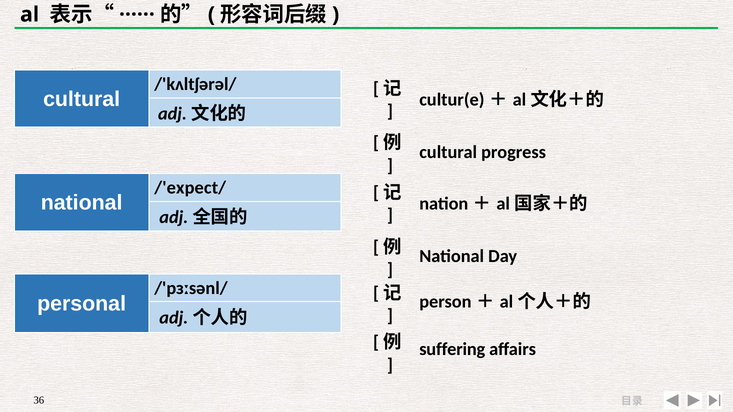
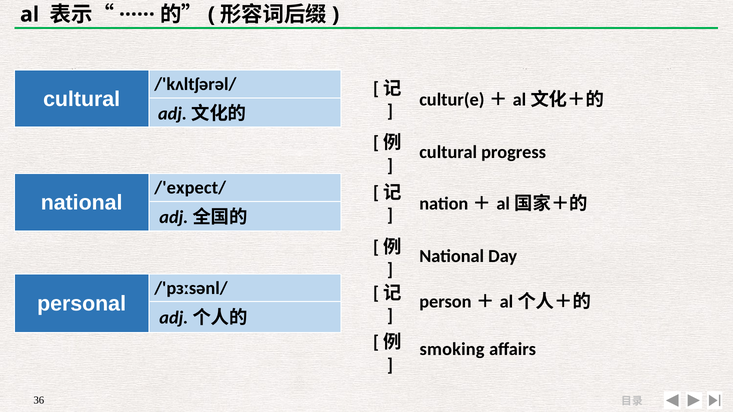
suffering: suffering -> smoking
